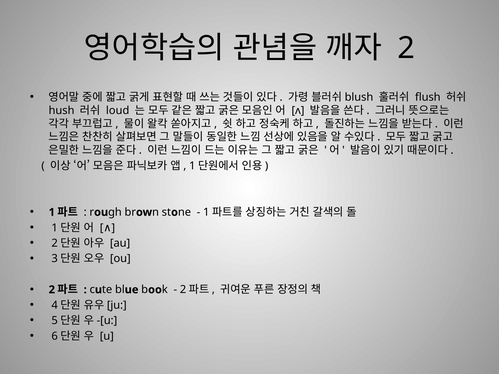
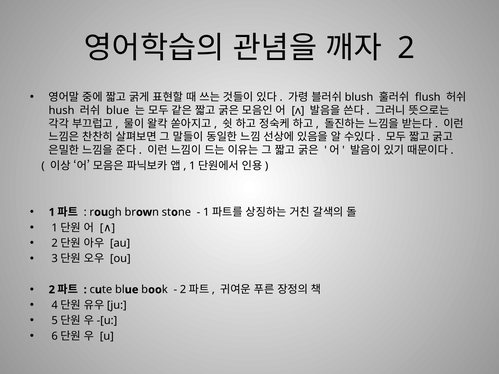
loud at (118, 111): loud -> blue
